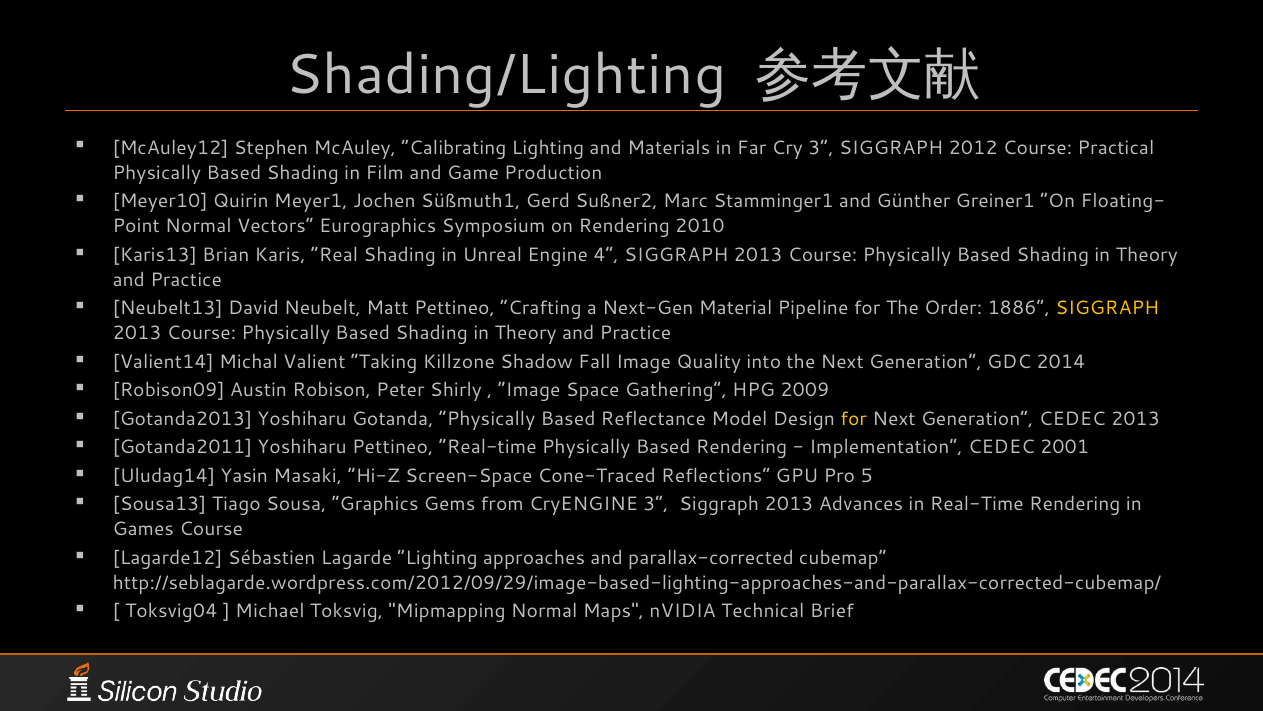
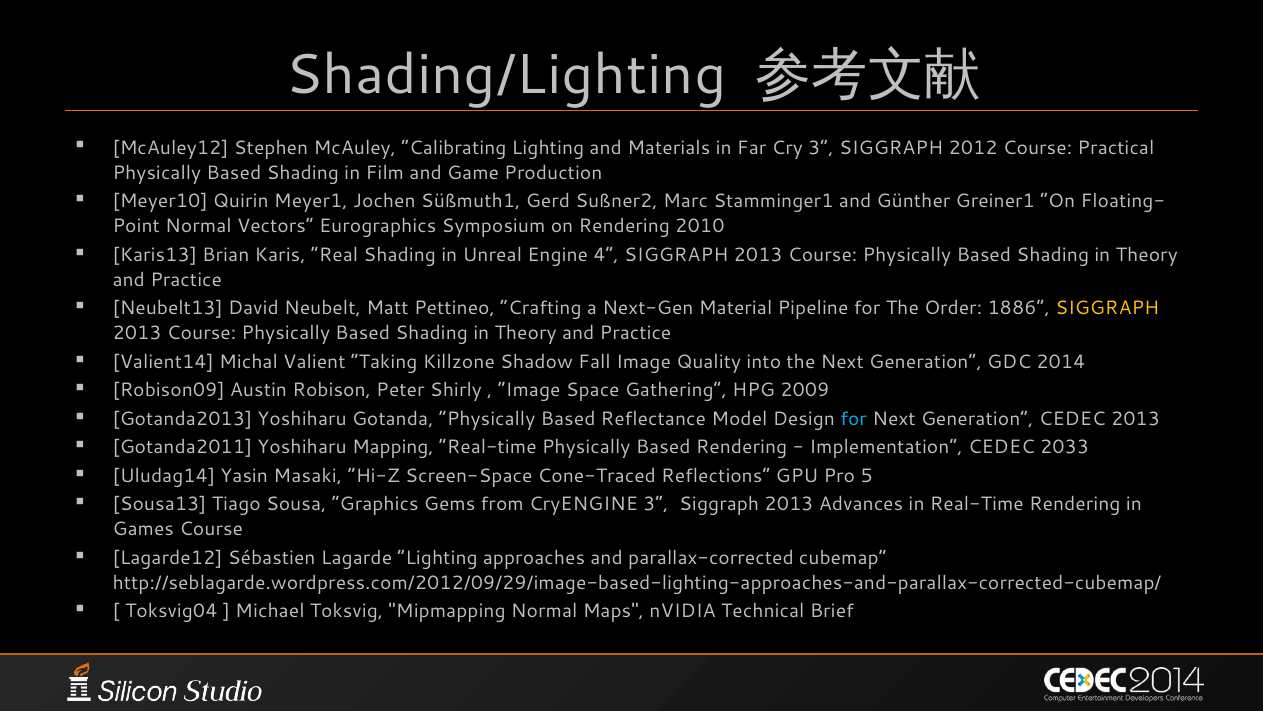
for at (854, 419) colour: yellow -> light blue
Yoshiharu Pettineo: Pettineo -> Mapping
2001: 2001 -> 2033
